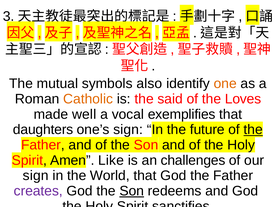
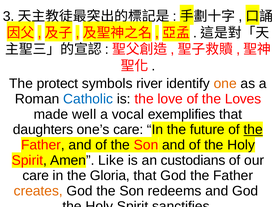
mutual: mutual -> protect
also: also -> river
Catholic colour: orange -> blue
said: said -> love
one’s sign: sign -> care
challenges: challenges -> custodians
sign at (36, 176): sign -> care
World: World -> Gloria
creates colour: purple -> orange
Son at (132, 191) underline: present -> none
